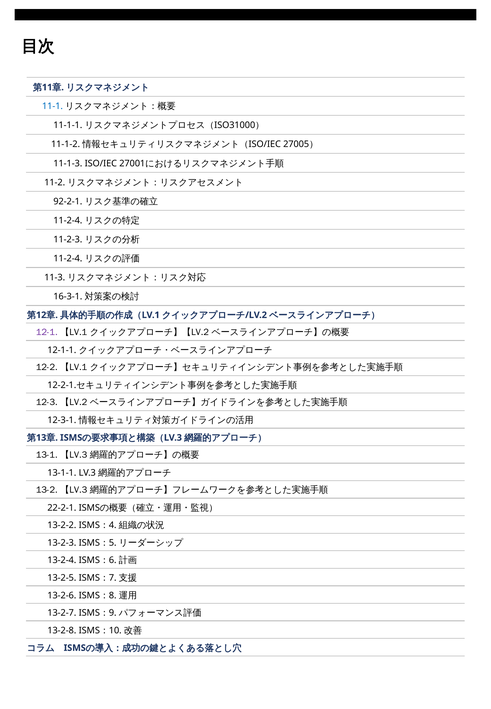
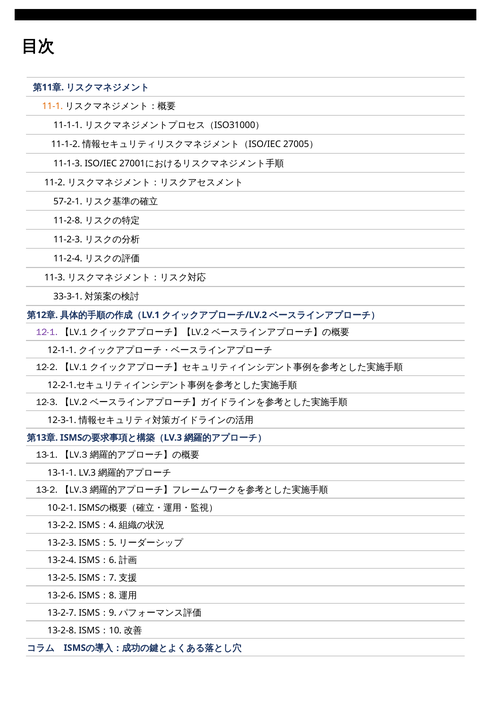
11-1 colour: blue -> orange
92-2-1: 92-2-1 -> 57-2-1
11-2-4 at (68, 220): 11-2-4 -> 11-2-8
16-3-1: 16-3-1 -> 33-3-1
22-2-1: 22-2-1 -> 10-2-1
